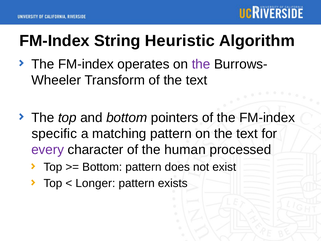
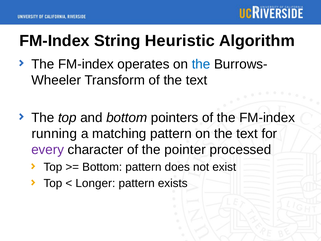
the at (201, 64) colour: purple -> blue
specific: specific -> running
human: human -> pointer
